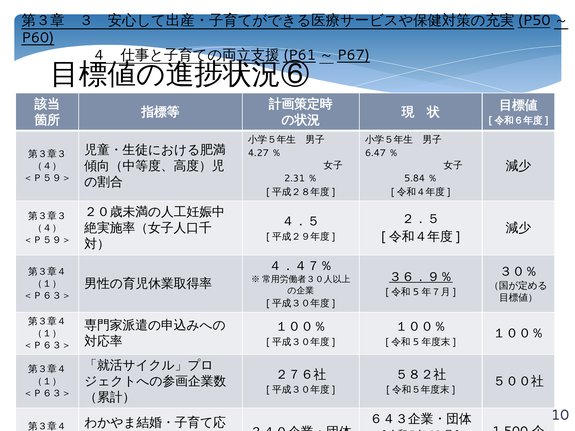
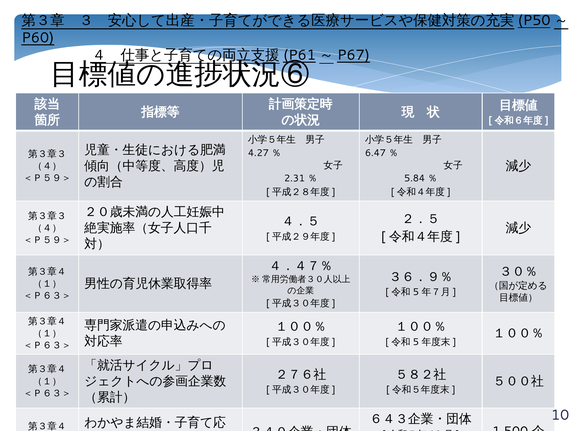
３６．９％ underline: present -> none
